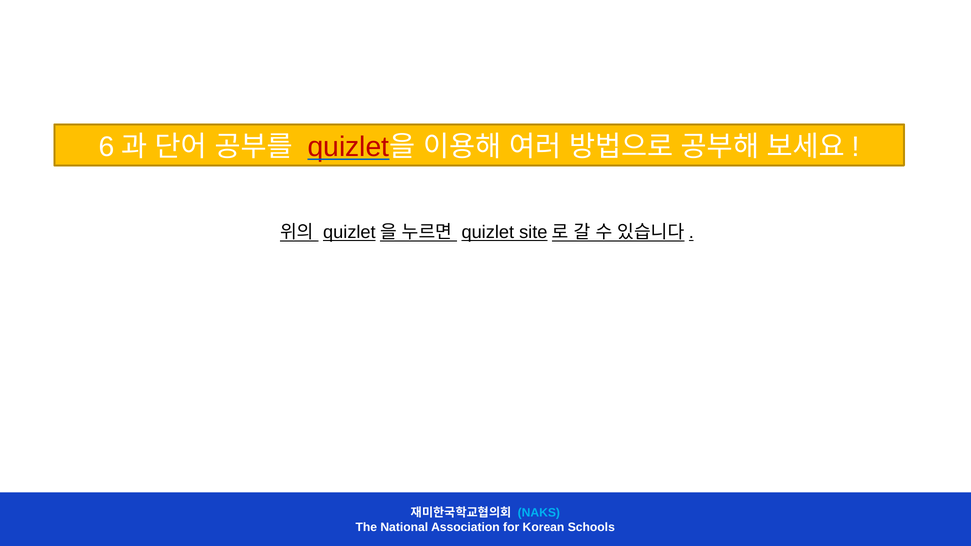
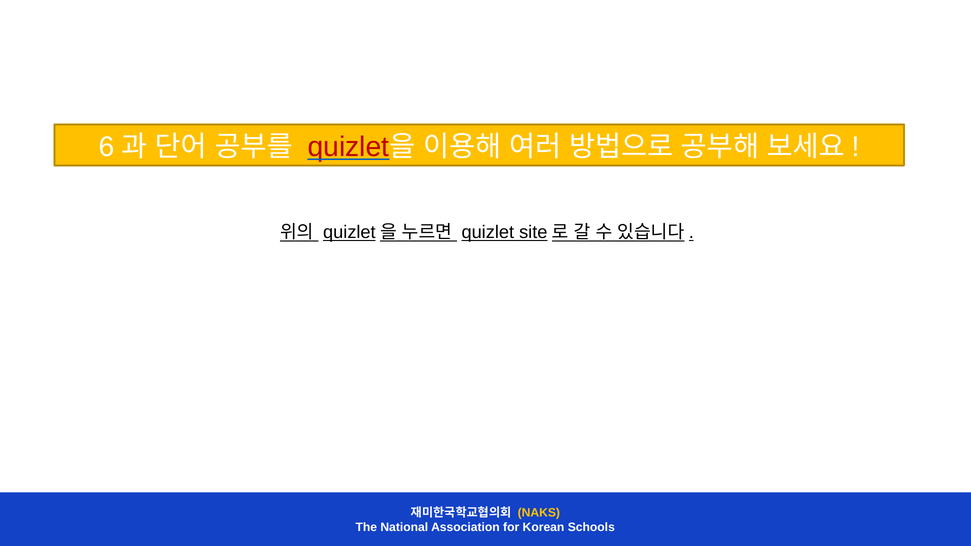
NAKS colour: light blue -> yellow
